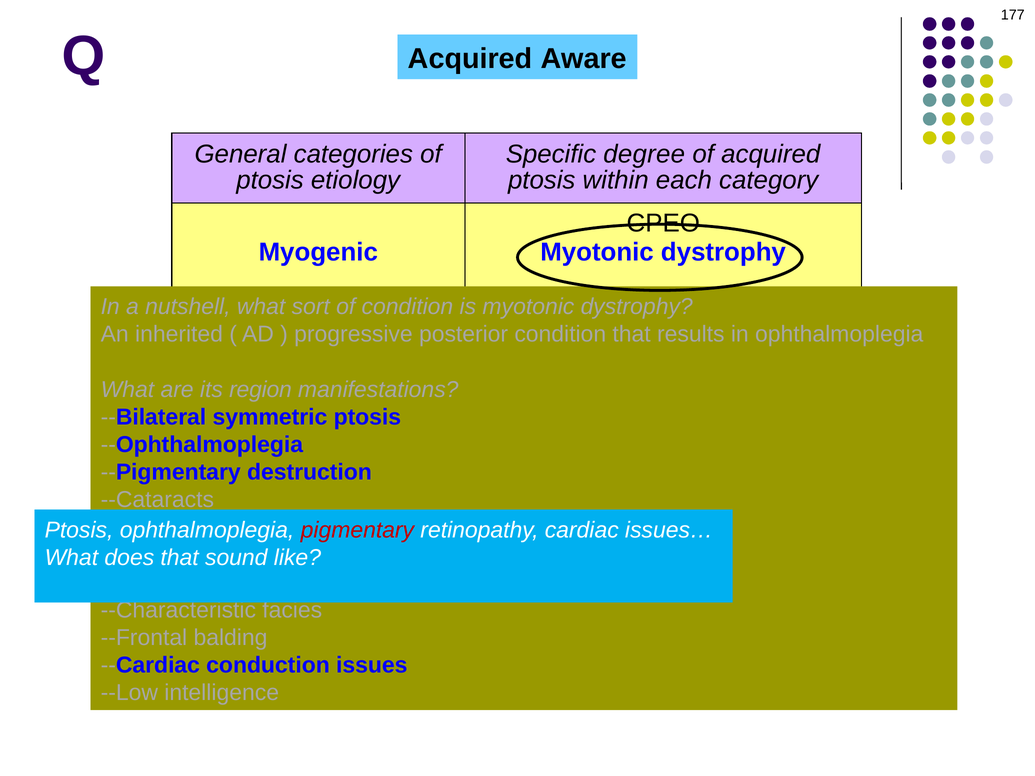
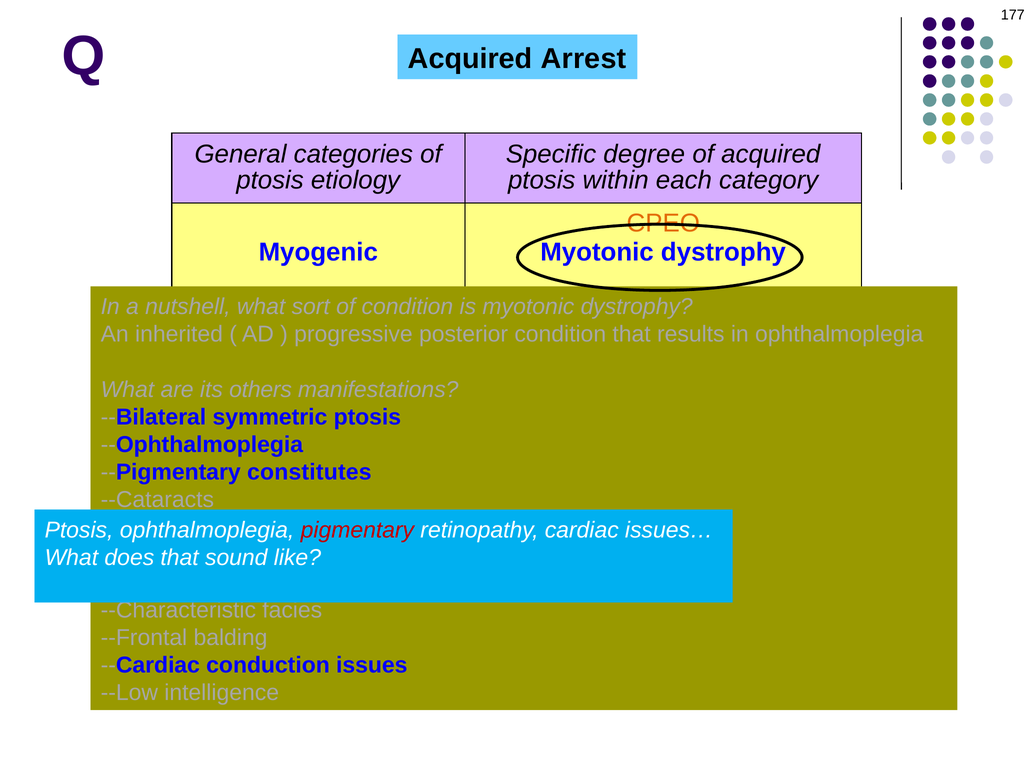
Aware: Aware -> Arrest
CPEO colour: black -> orange
region: region -> others
destruction: destruction -> constitutes
